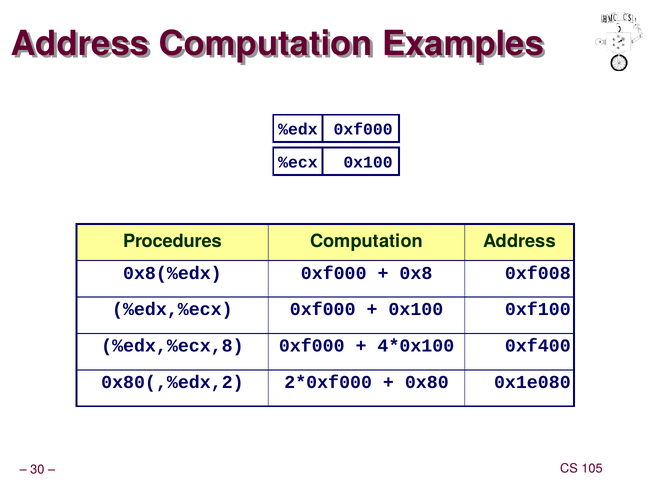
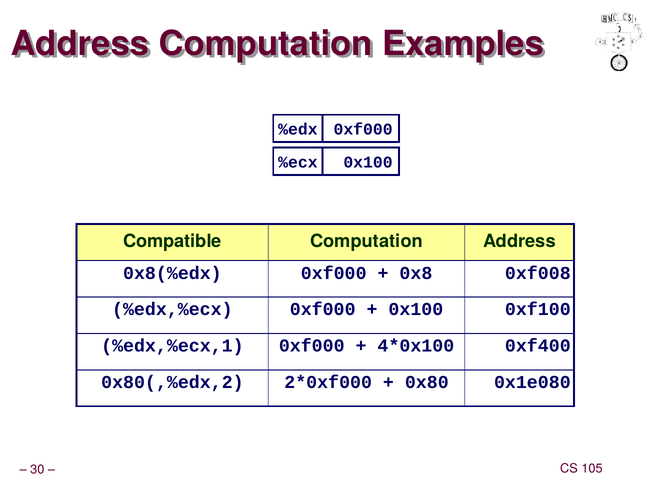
Procedures: Procedures -> Compatible
%edx,%ecx,8: %edx,%ecx,8 -> %edx,%ecx,1
